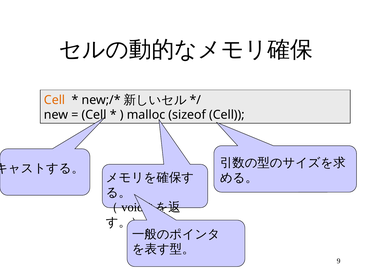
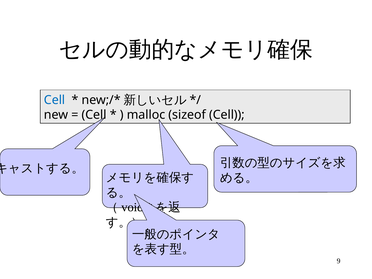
Cell at (55, 100) colour: orange -> blue
